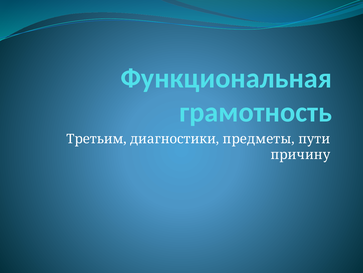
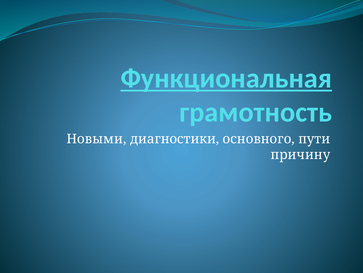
Функциональная underline: none -> present
Третьим: Третьим -> Новыми
предметы: предметы -> основного
